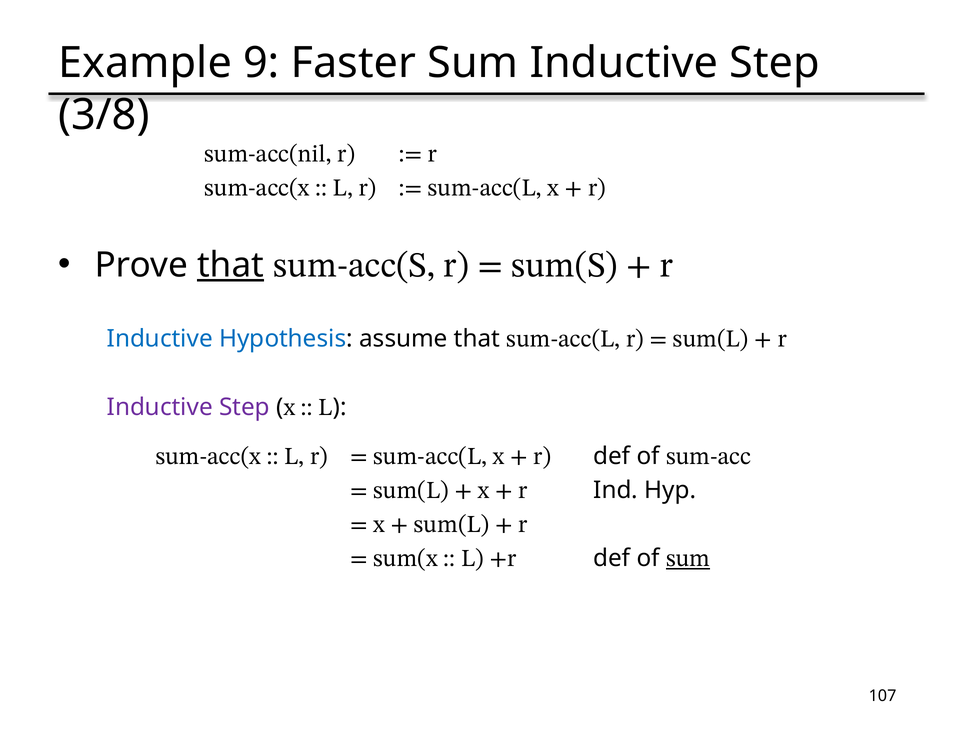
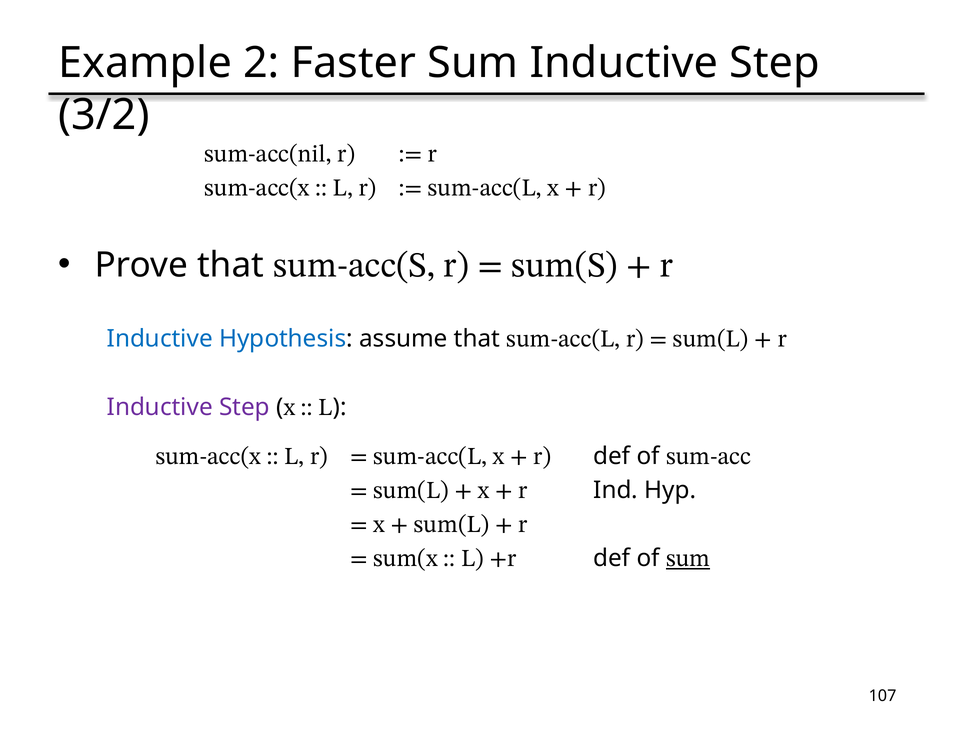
9: 9 -> 2
3/8: 3/8 -> 3/2
that at (231, 265) underline: present -> none
